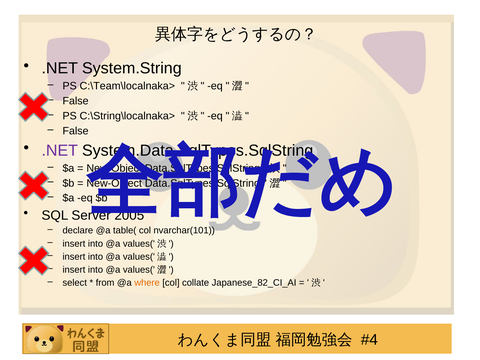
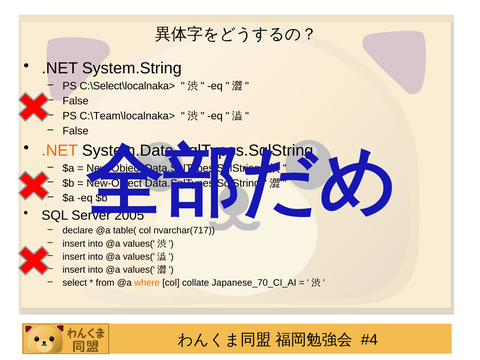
C:\Team\localnaka>: C:\Team\localnaka> -> C:\Select\localnaka>
C:\String\localnaka>: C:\String\localnaka> -> C:\Team\localnaka>
.NET at (60, 150) colour: purple -> orange
nvarchar(101: nvarchar(101 -> nvarchar(717
Japanese_82_CI_AI: Japanese_82_CI_AI -> Japanese_70_CI_AI
